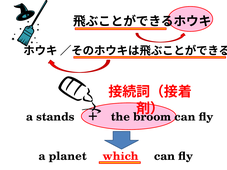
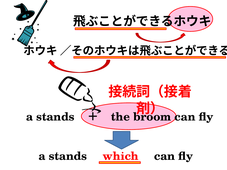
planet at (68, 156): planet -> stands
